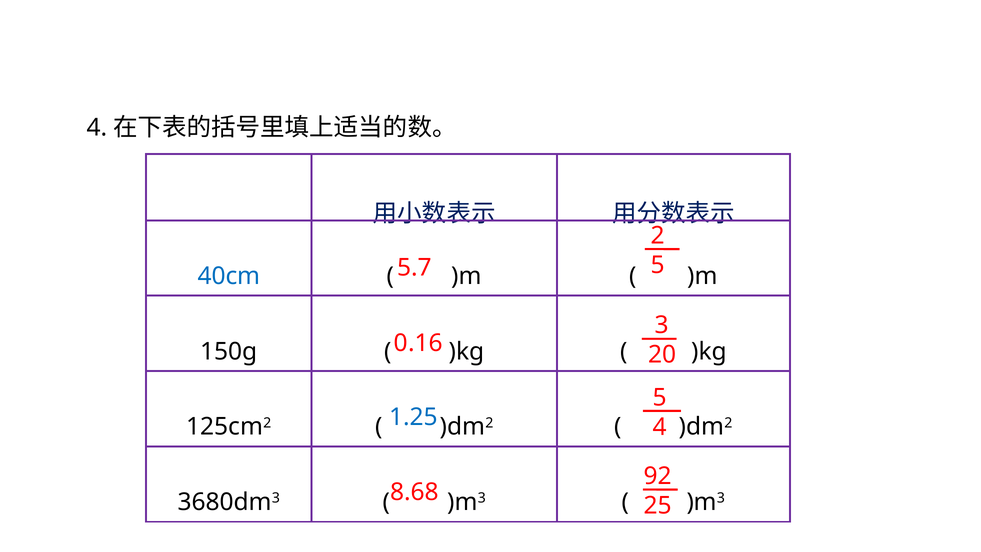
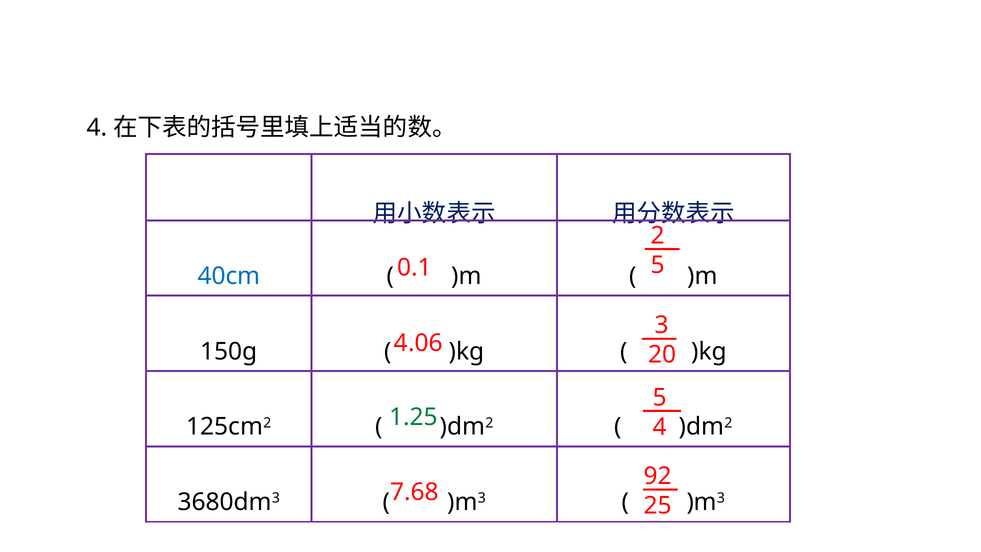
5.7: 5.7 -> 0.1
0.16: 0.16 -> 4.06
1.25 colour: blue -> green
8.68: 8.68 -> 7.68
